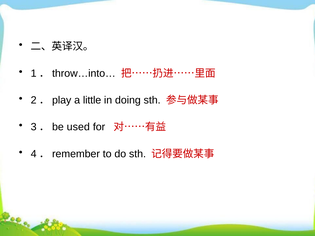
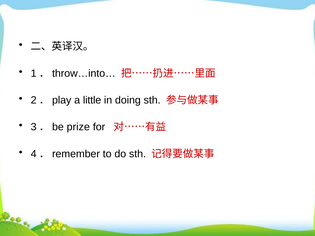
used: used -> prize
